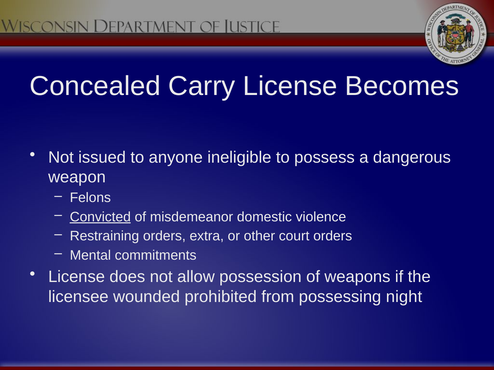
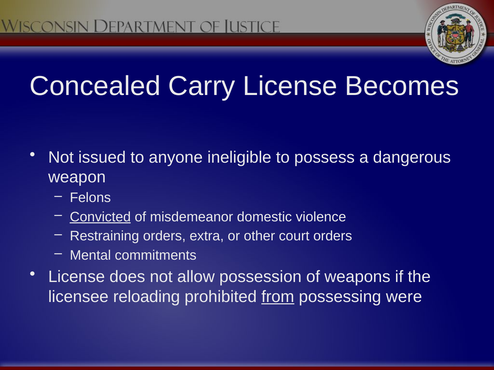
wounded: wounded -> reloading
from underline: none -> present
night: night -> were
